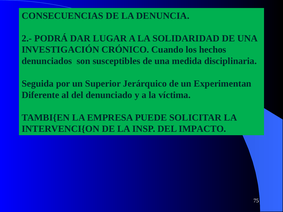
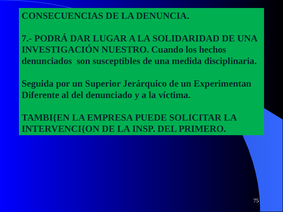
2.-: 2.- -> 7.-
CRÓNICO: CRÓNICO -> NUESTRO
IMPACTO: IMPACTO -> PRIMERO
